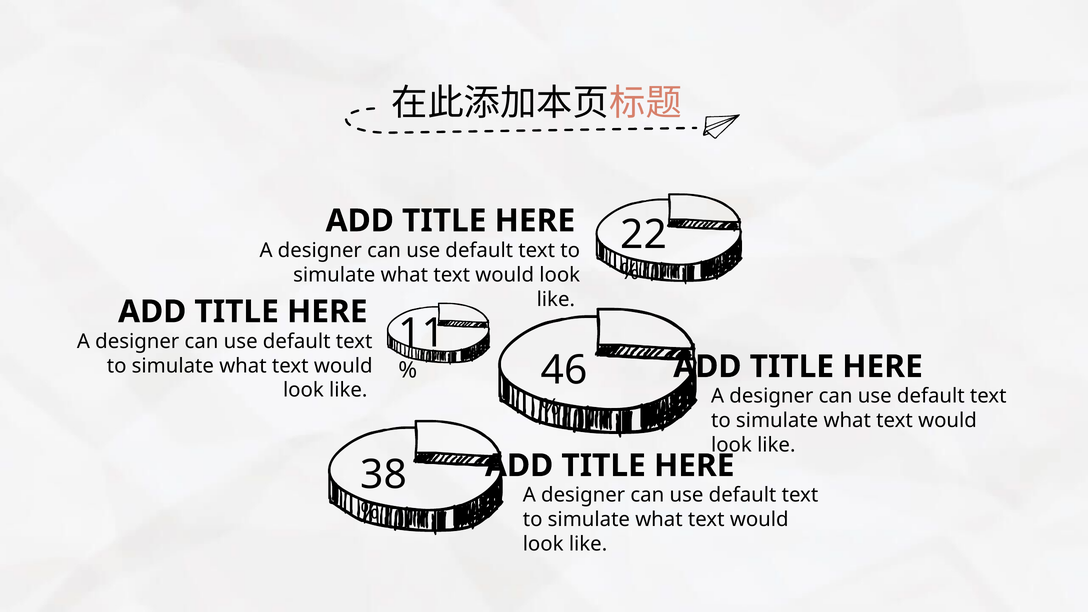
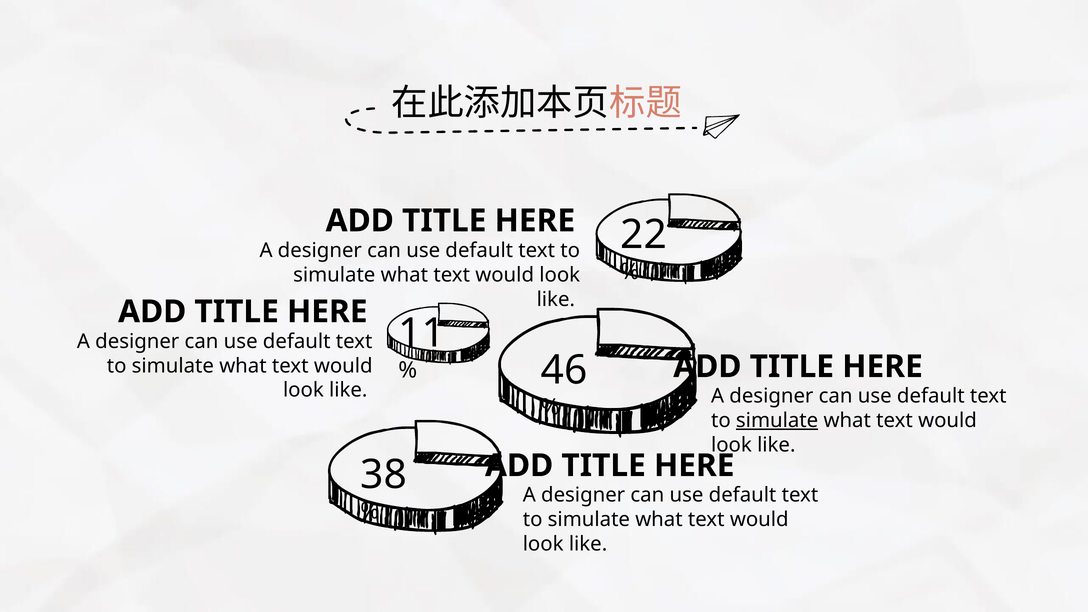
simulate at (777, 421) underline: none -> present
